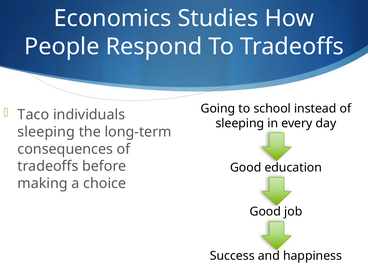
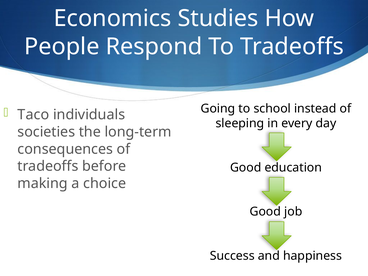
sleeping at (46, 132): sleeping -> societies
